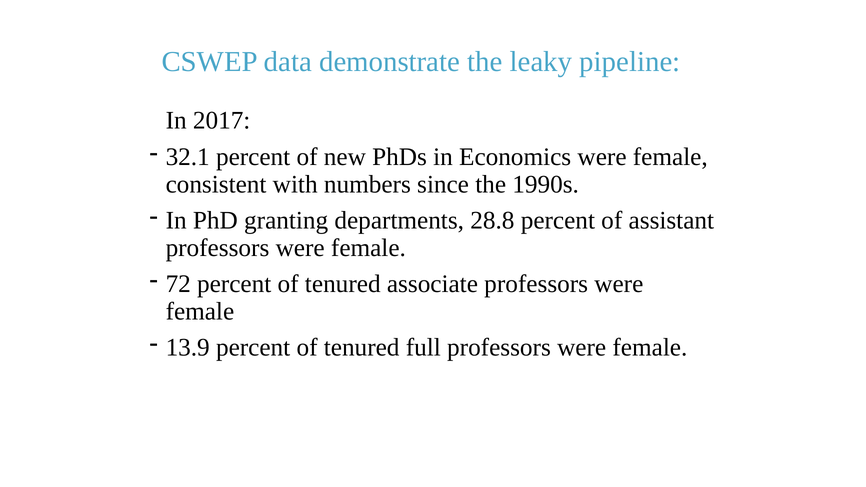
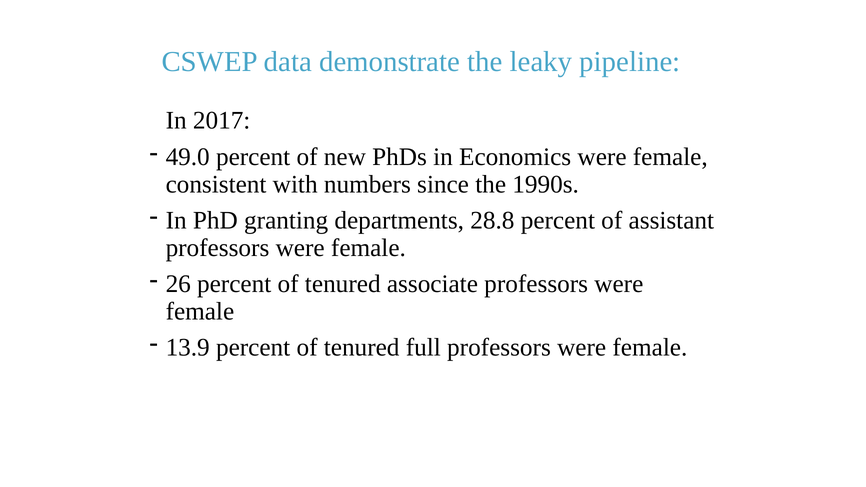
32.1: 32.1 -> 49.0
72: 72 -> 26
